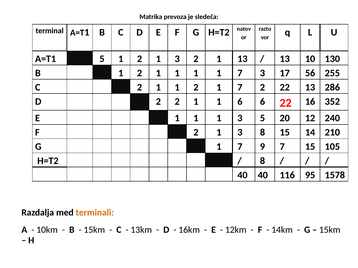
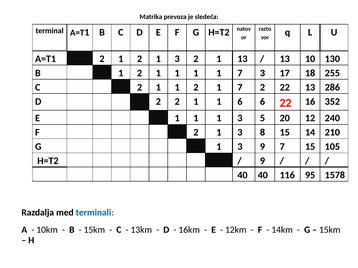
A=T1 5: 5 -> 2
56: 56 -> 18
G 1 7: 7 -> 3
8 at (262, 161): 8 -> 9
terminali colour: orange -> blue
